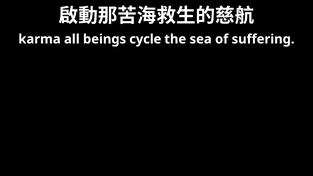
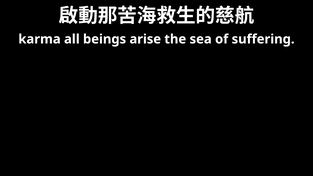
cycle: cycle -> arise
